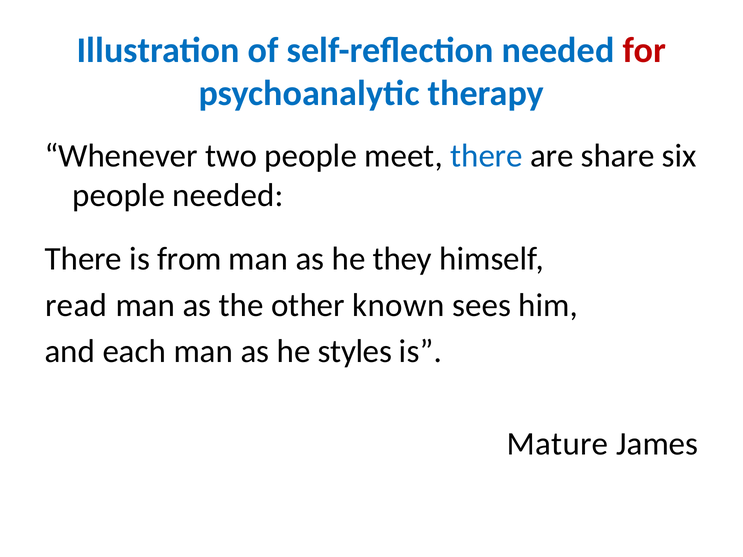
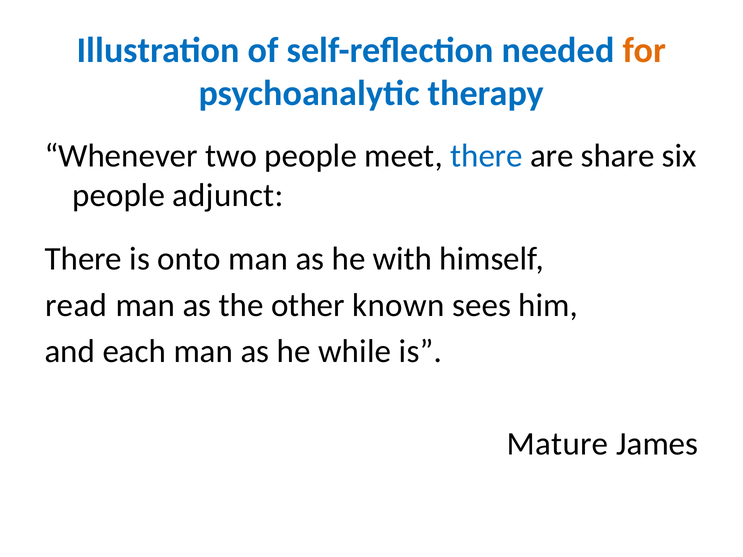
for colour: red -> orange
people needed: needed -> adjunct
from: from -> onto
they: they -> with
styles: styles -> while
